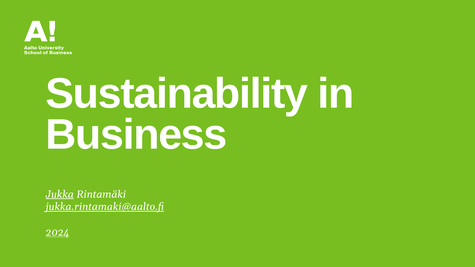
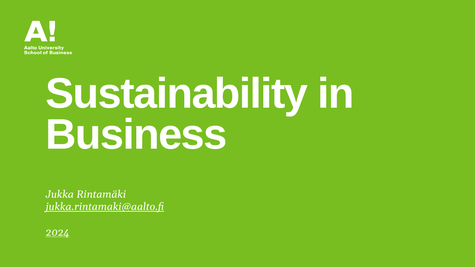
Jukka underline: present -> none
